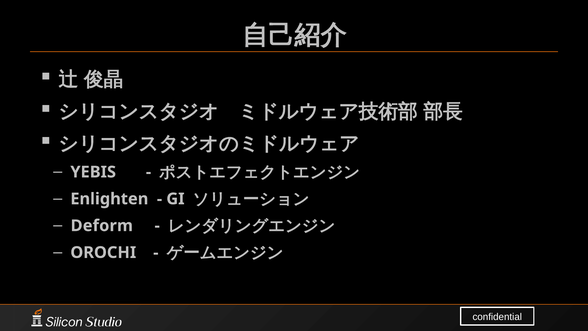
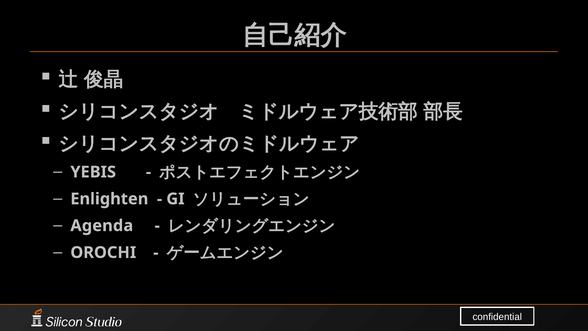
Deform: Deform -> Agenda
